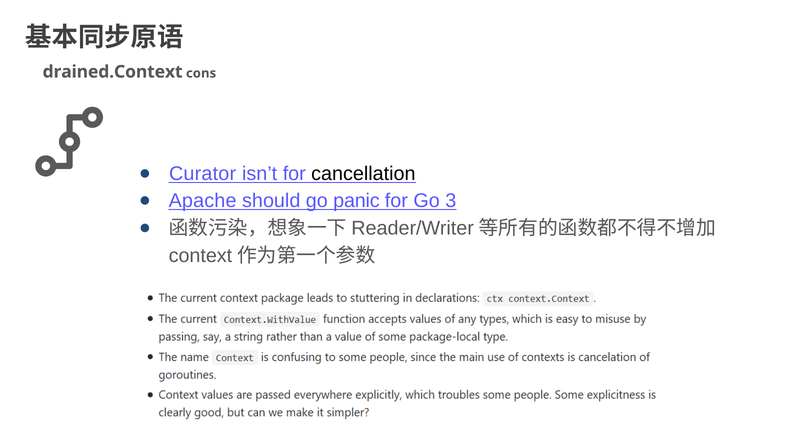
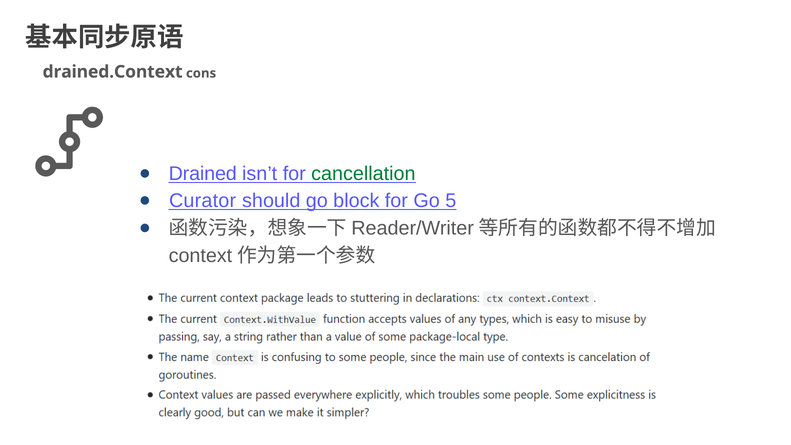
Curator: Curator -> Drained
cancellation colour: black -> green
Apache: Apache -> Curator
panic: panic -> block
3: 3 -> 5
